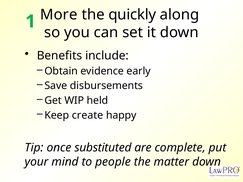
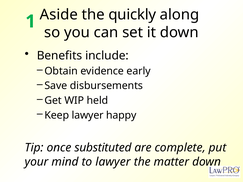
More: More -> Aside
Keep create: create -> lawyer
to people: people -> lawyer
